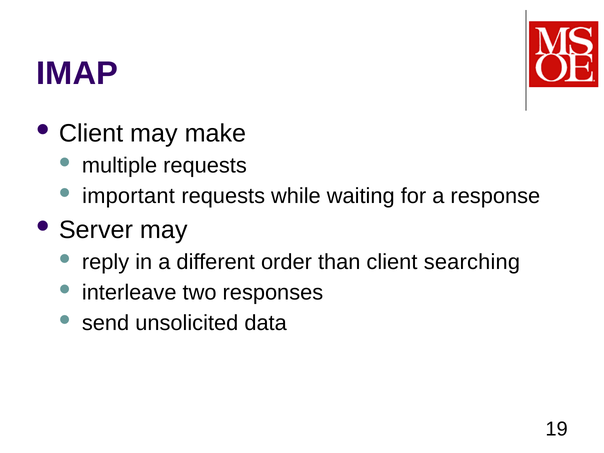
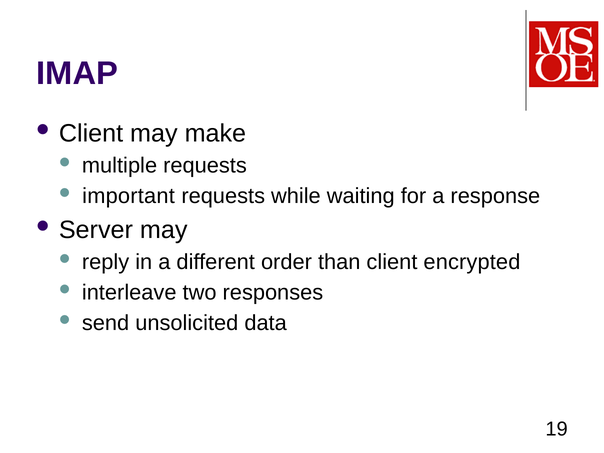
searching: searching -> encrypted
